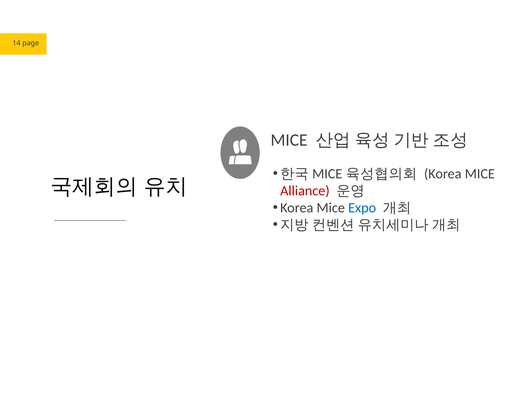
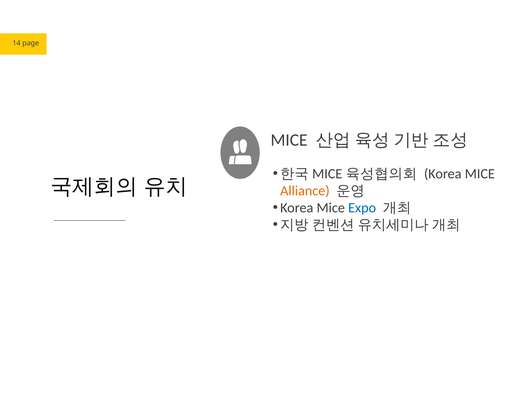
Alliance colour: red -> orange
